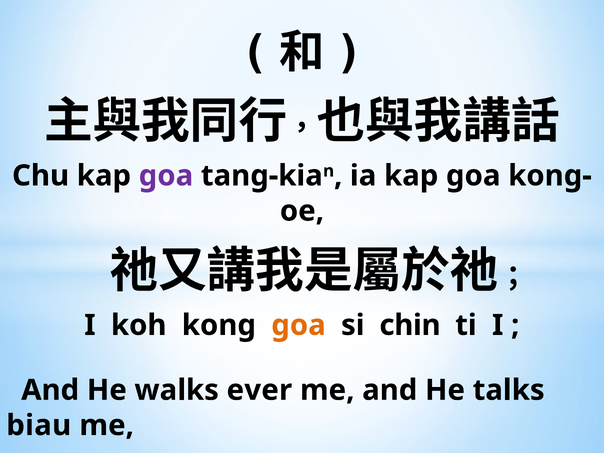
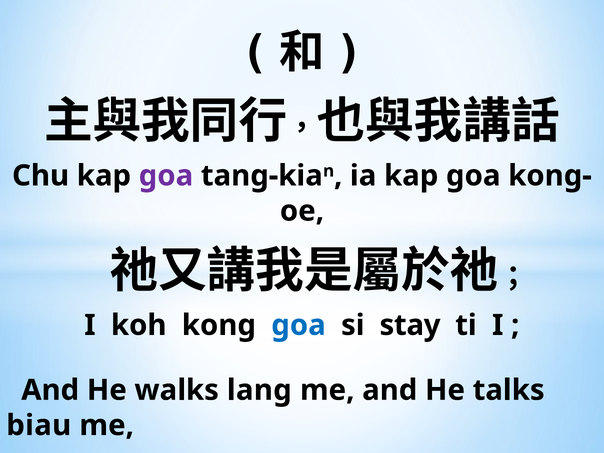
goa at (299, 325) colour: orange -> blue
chin: chin -> stay
ever: ever -> lang
